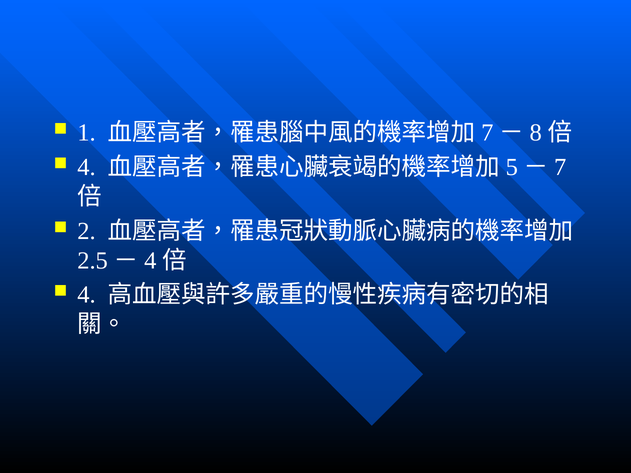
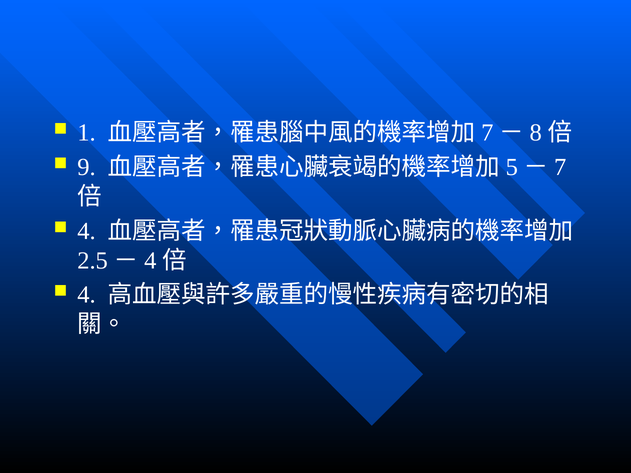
4 at (86, 167): 4 -> 9
2 at (86, 231): 2 -> 4
